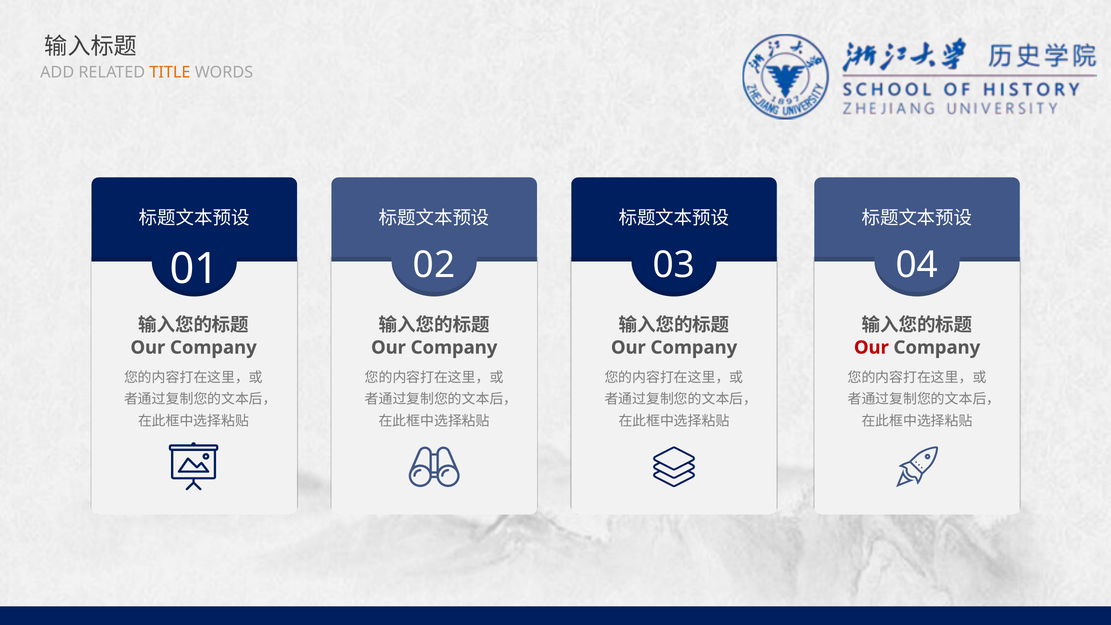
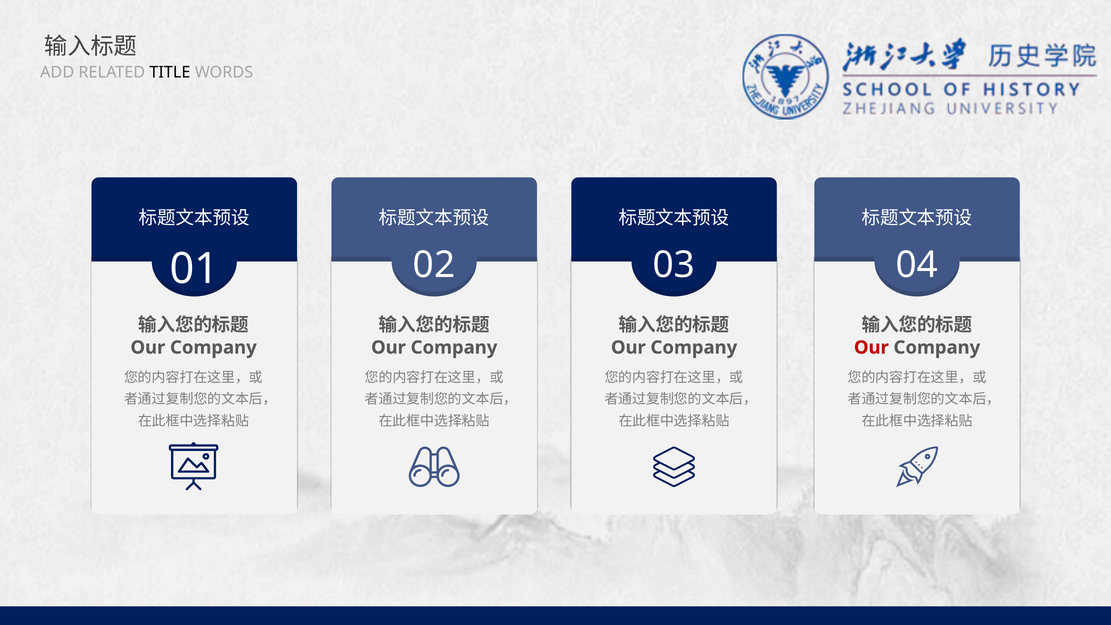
TITLE colour: orange -> black
